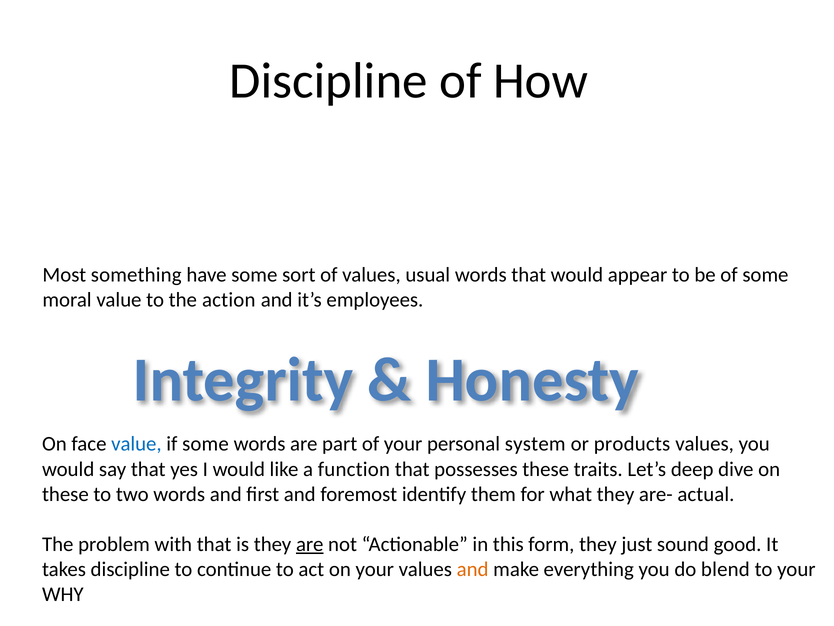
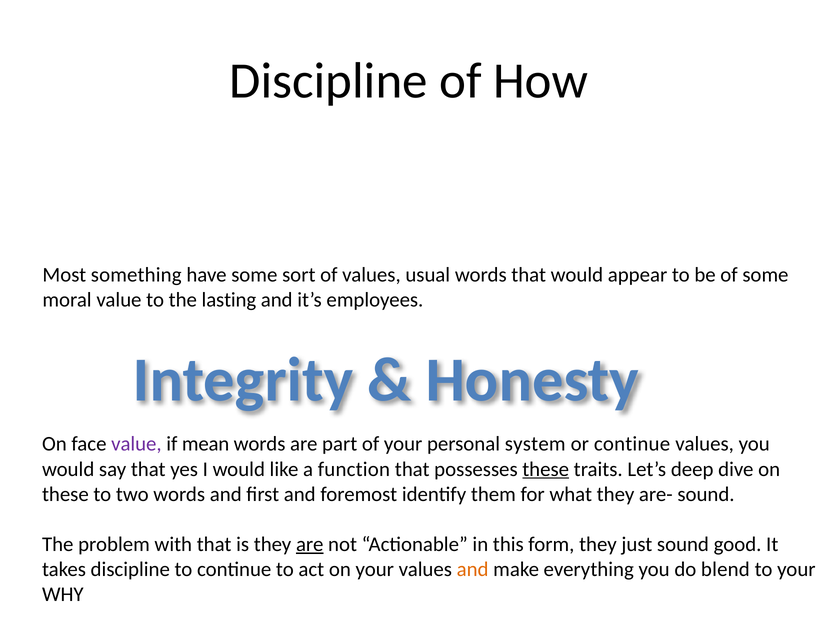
action: action -> lasting
value at (136, 444) colour: blue -> purple
if some: some -> mean
or products: products -> continue
these at (546, 469) underline: none -> present
are- actual: actual -> sound
